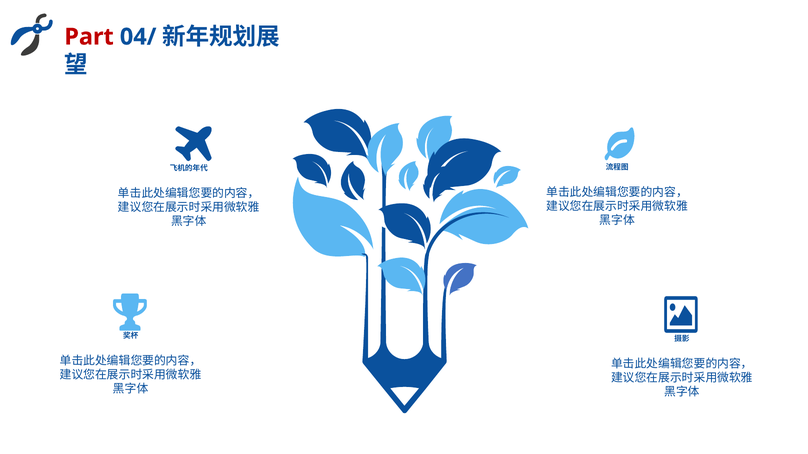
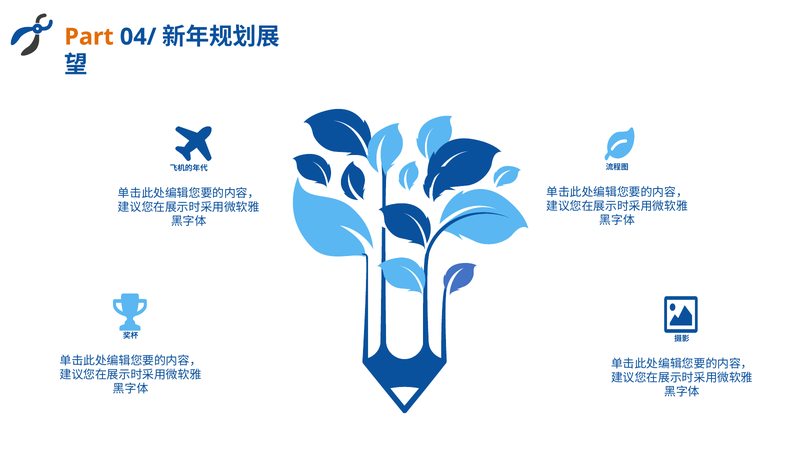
Part colour: red -> orange
